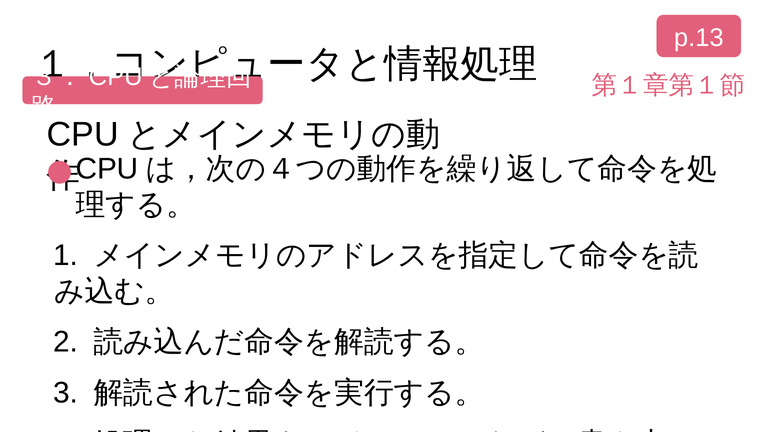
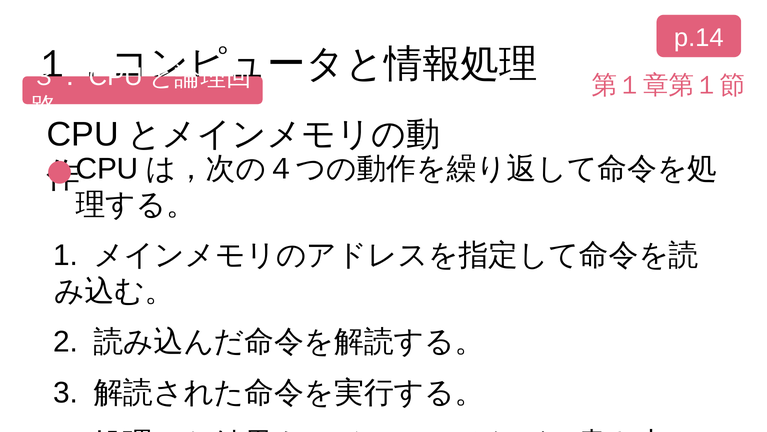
p.13: p.13 -> p.14
